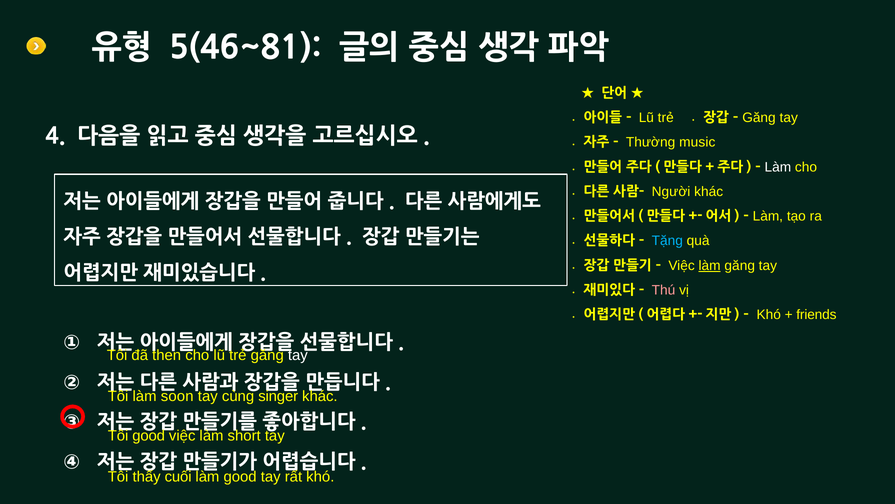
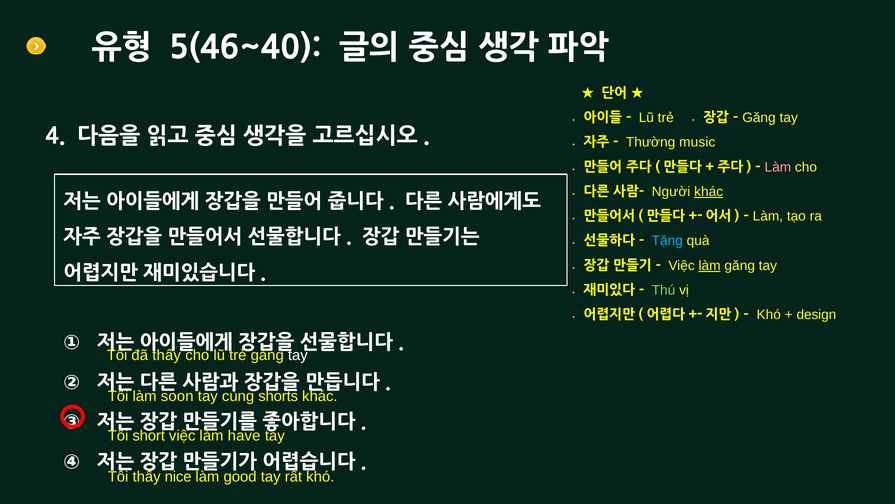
5(46~81: 5(46~81 -> 5(46~40
Làm at (778, 167) colour: white -> pink
khác at (709, 191) underline: none -> present
Thú colour: pink -> light green
friends: friends -> design
đã then: then -> thấy
singer: singer -> shorts
Tôi good: good -> short
short: short -> have
cuối: cuối -> nice
